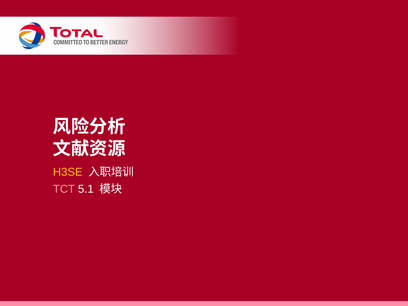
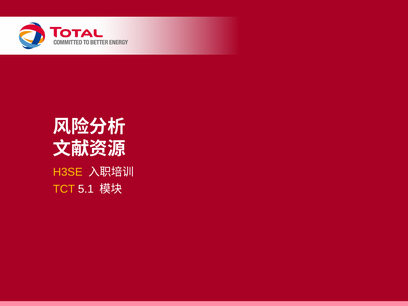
TCT colour: pink -> yellow
